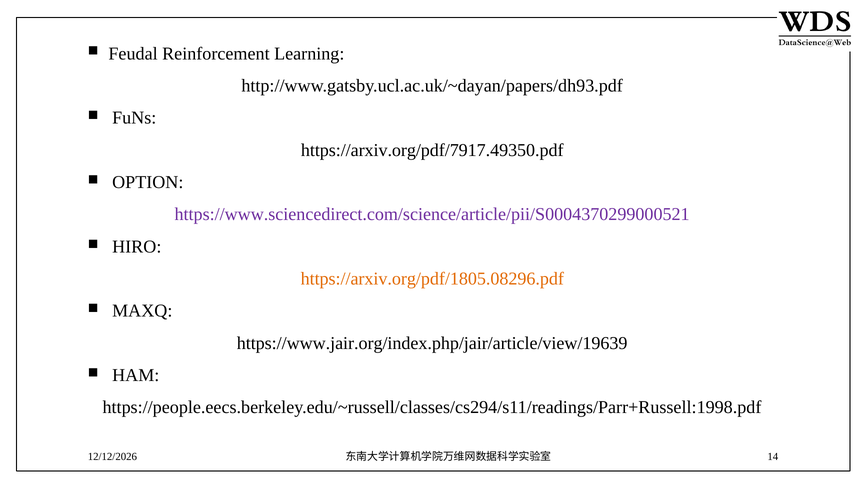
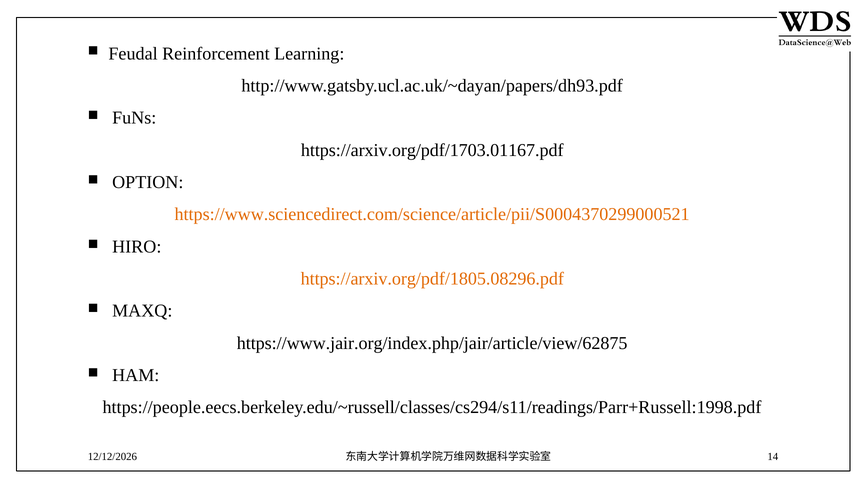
https://arxiv.org/pdf/7917.49350.pdf: https://arxiv.org/pdf/7917.49350.pdf -> https://arxiv.org/pdf/1703.01167.pdf
https://www.sciencedirect.com/science/article/pii/S0004370299000521 colour: purple -> orange
https://www.jair.org/index.php/jair/article/view/19639: https://www.jair.org/index.php/jair/article/view/19639 -> https://www.jair.org/index.php/jair/article/view/62875
